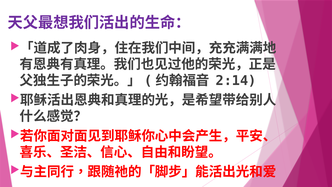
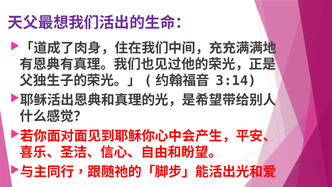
2:14: 2:14 -> 3:14
